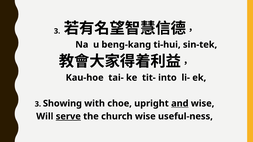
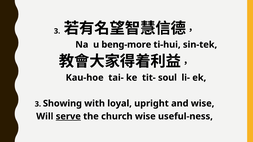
beng-kang: beng-kang -> beng-more
into: into -> soul
choe: choe -> loyal
and underline: present -> none
